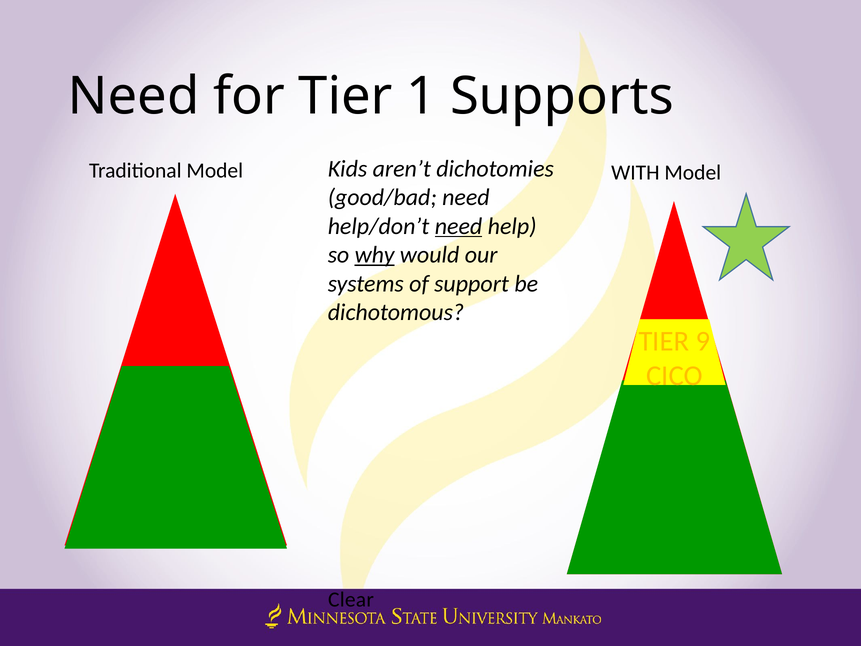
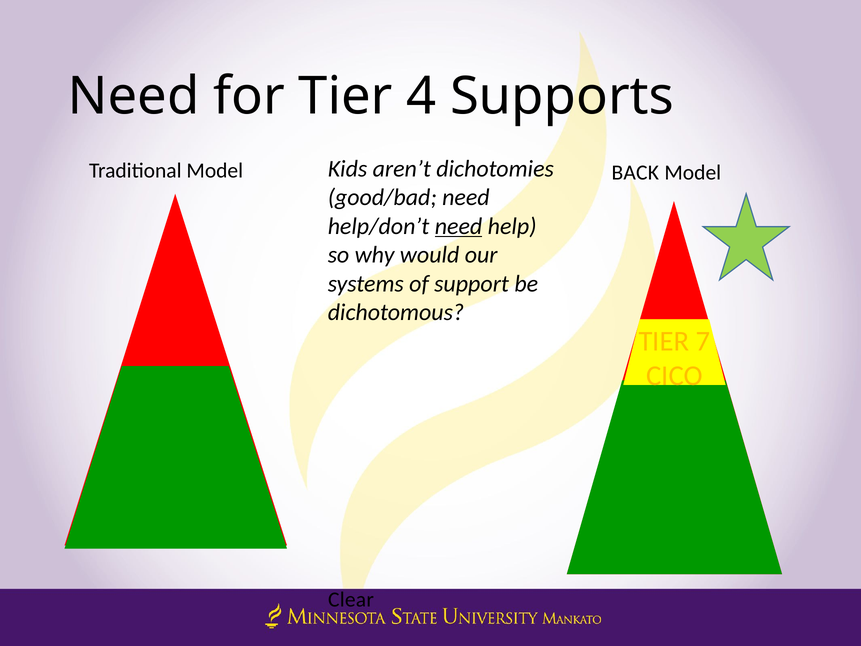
1: 1 -> 4
WITH: WITH -> BACK
why underline: present -> none
9: 9 -> 7
